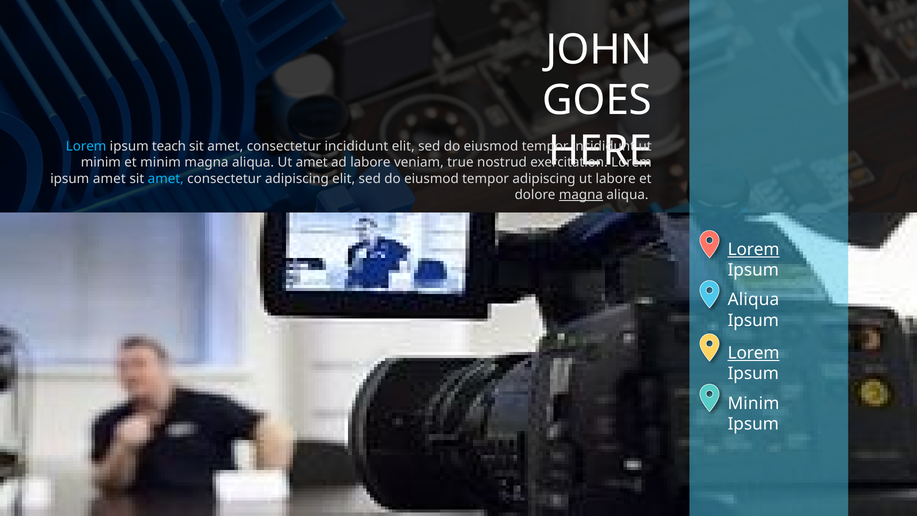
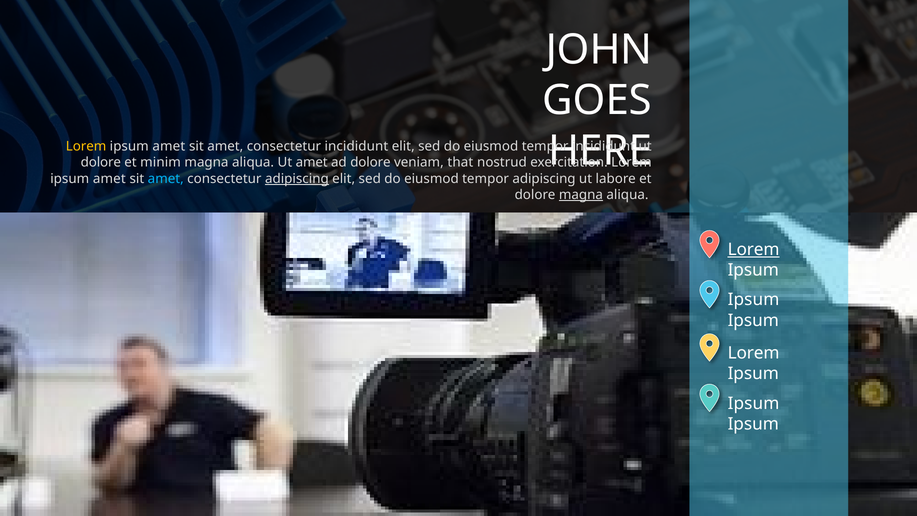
Lorem at (86, 146) colour: light blue -> yellow
teach at (169, 146): teach -> amet
minim at (101, 162): minim -> dolore
ad labore: labore -> dolore
true: true -> that
adipiscing at (297, 179) underline: none -> present
Aliqua at (753, 300): Aliqua -> Ipsum
Lorem at (754, 353) underline: present -> none
Minim at (753, 403): Minim -> Ipsum
